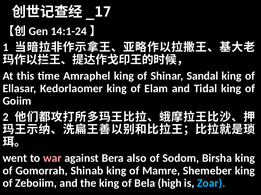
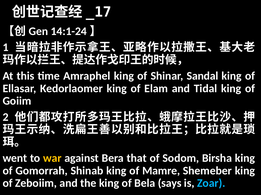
war colour: pink -> yellow
also: also -> that
high: high -> says
